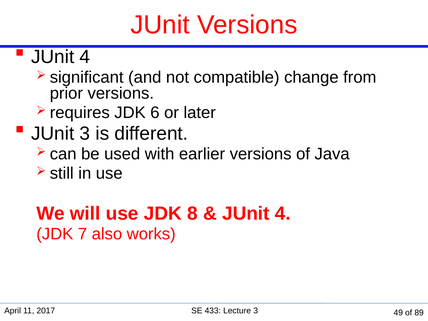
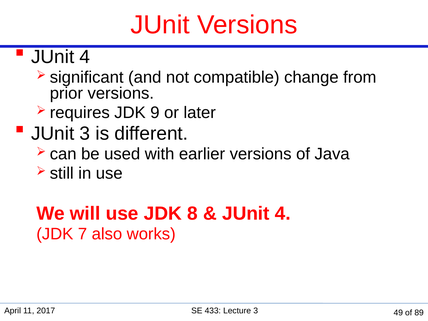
6: 6 -> 9
